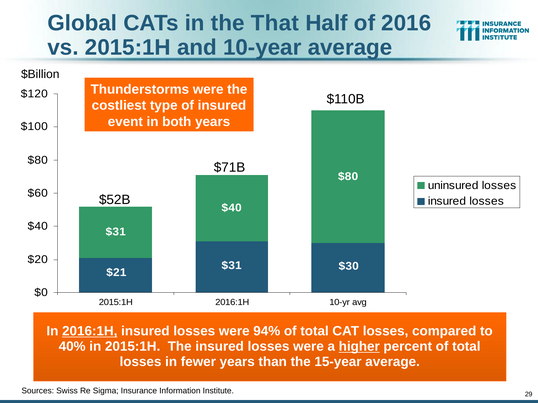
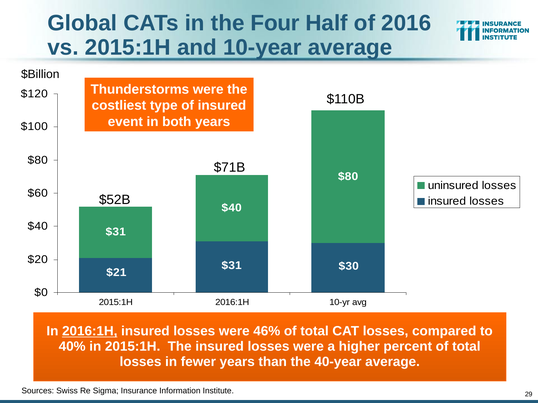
That: That -> Four
94%: 94% -> 46%
higher underline: present -> none
15-year: 15-year -> 40-year
